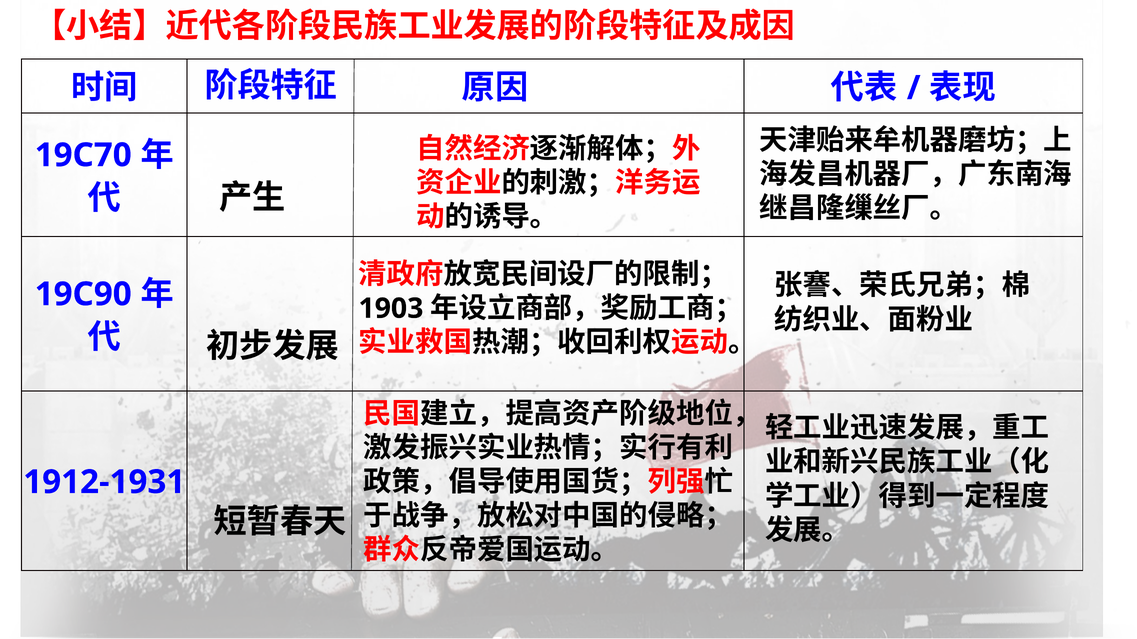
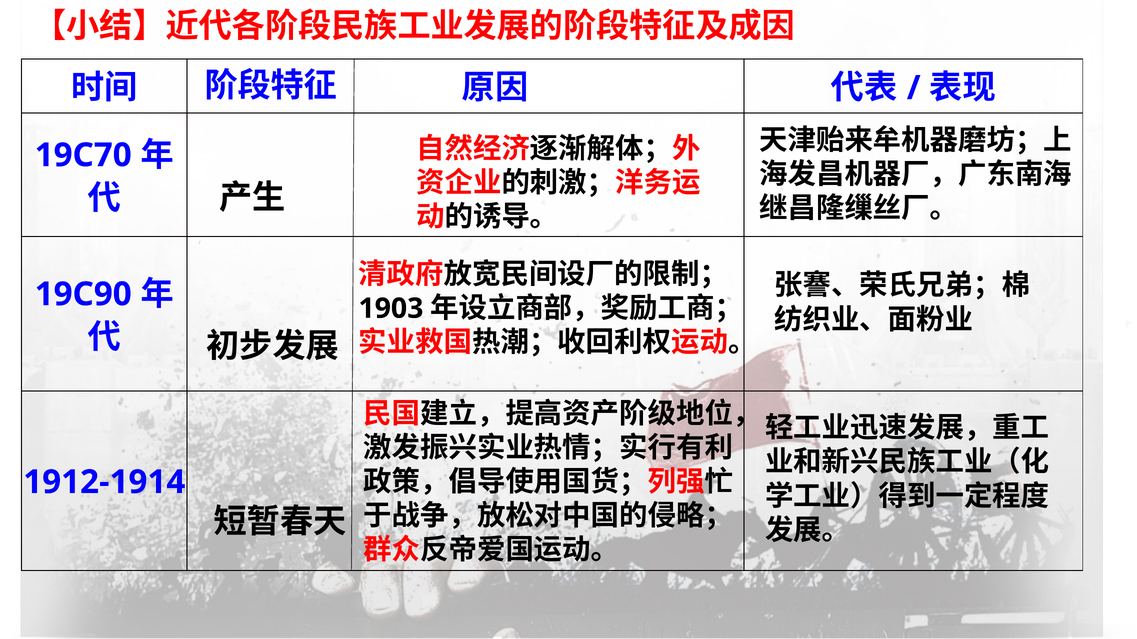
1912-1931: 1912-1931 -> 1912-1914
